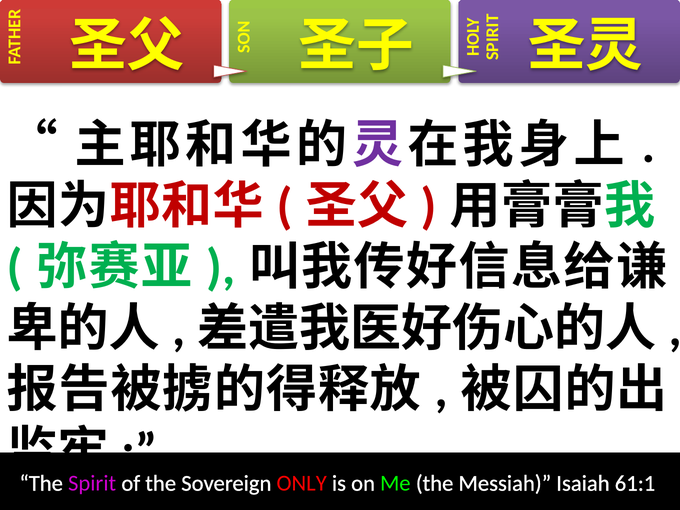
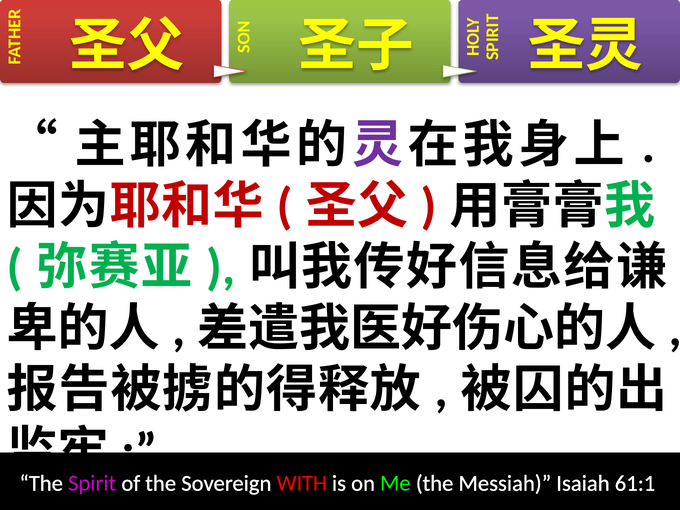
ONLY: ONLY -> WITH
